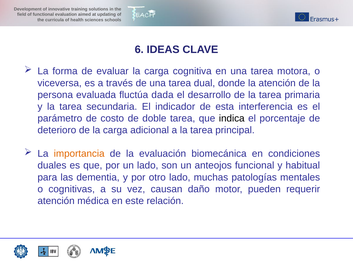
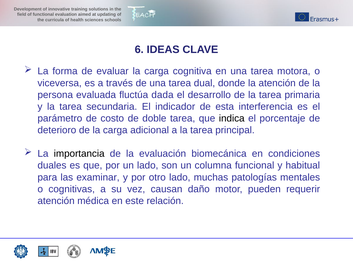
importancia colour: orange -> black
anteojos: anteojos -> columna
dementia: dementia -> examinar
